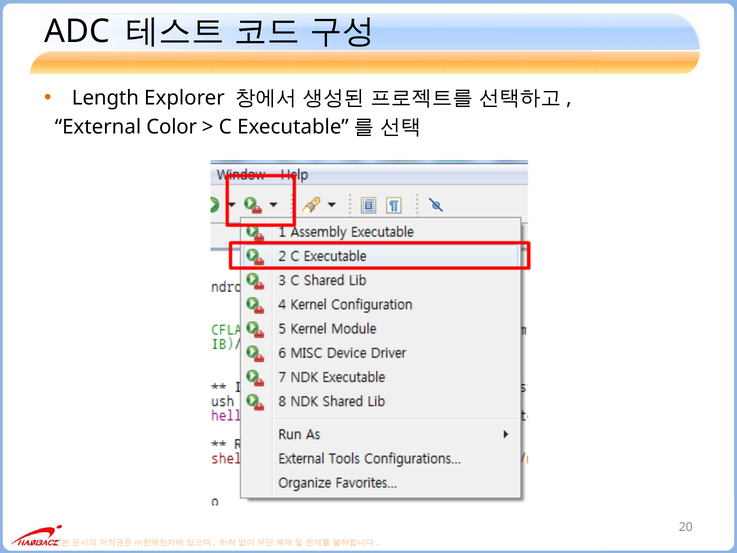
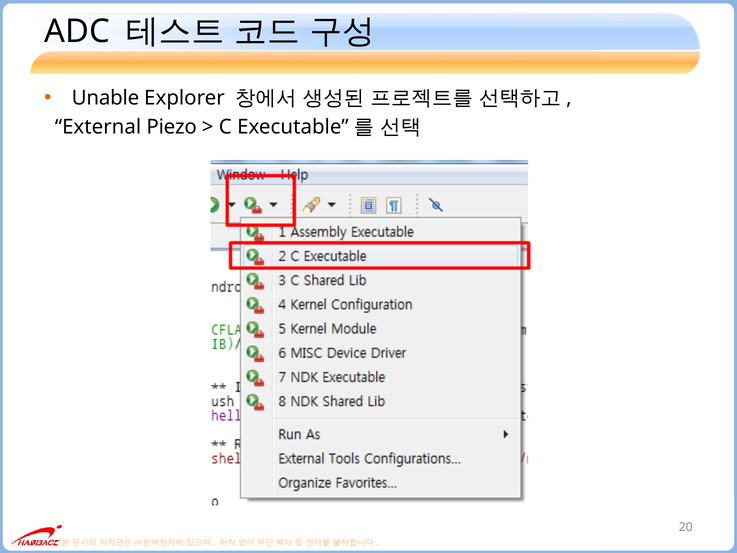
Length: Length -> Unable
Color: Color -> Piezo
